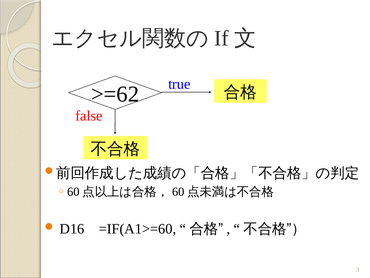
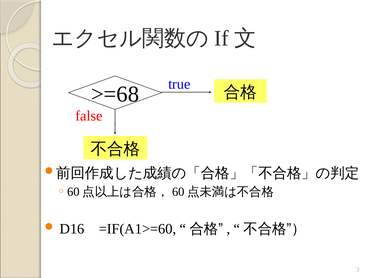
>=62: >=62 -> >=68
